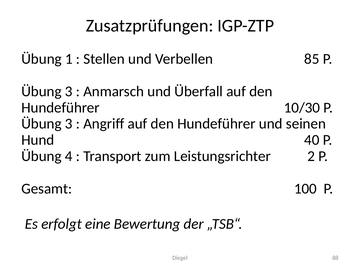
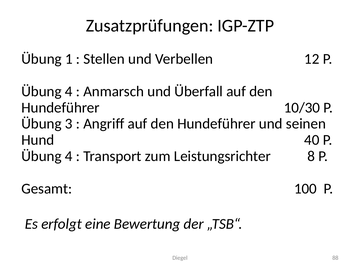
85: 85 -> 12
3 at (69, 91): 3 -> 4
2: 2 -> 8
